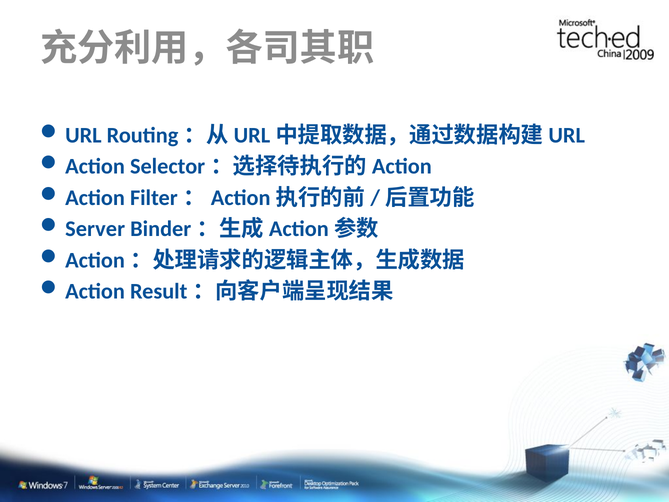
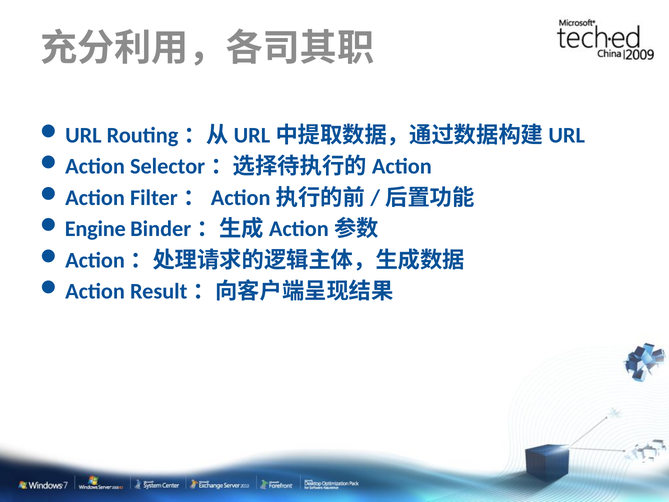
Server: Server -> Engine
